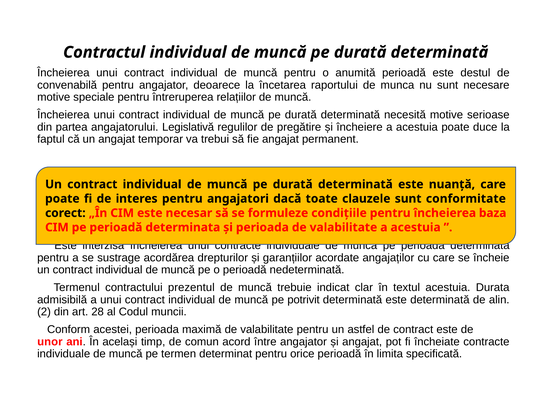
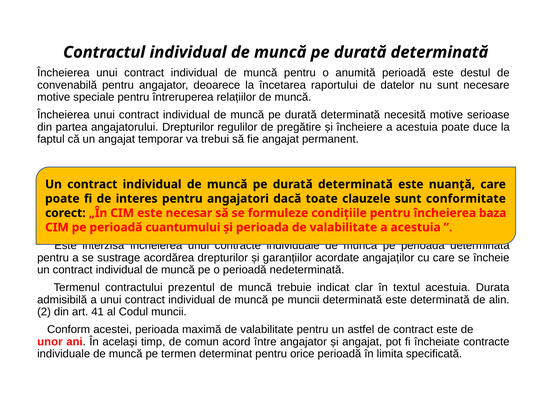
munca: munca -> datelor
angajatorului Legislativă: Legislativă -> Drepturilor
determinata: determinata -> cuantumului
pe potrivit: potrivit -> muncii
28: 28 -> 41
